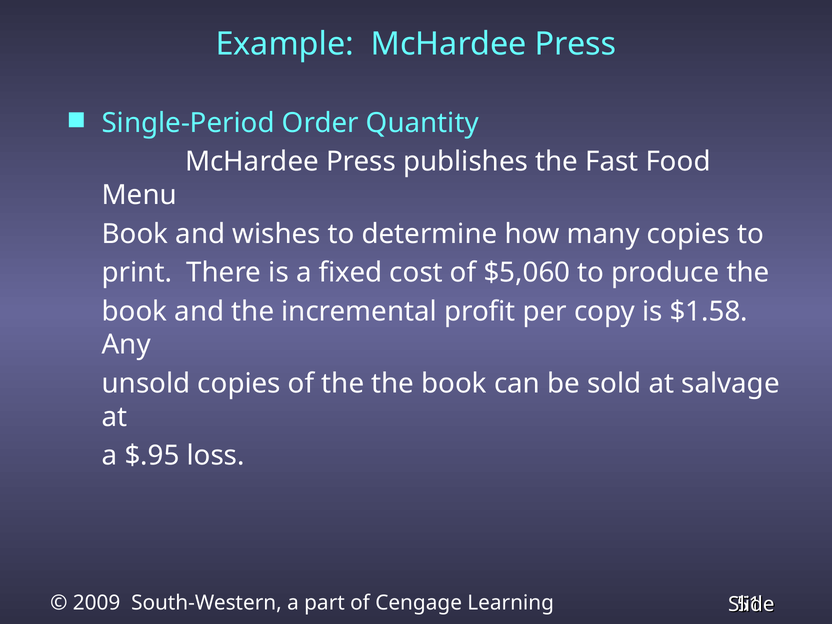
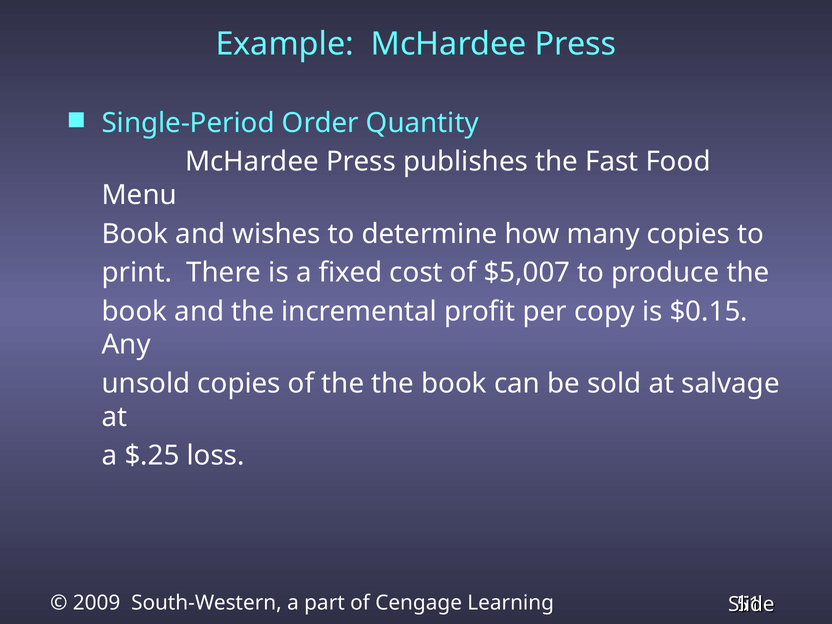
$5,060: $5,060 -> $5,007
$1.58: $1.58 -> $0.15
$.95: $.95 -> $.25
